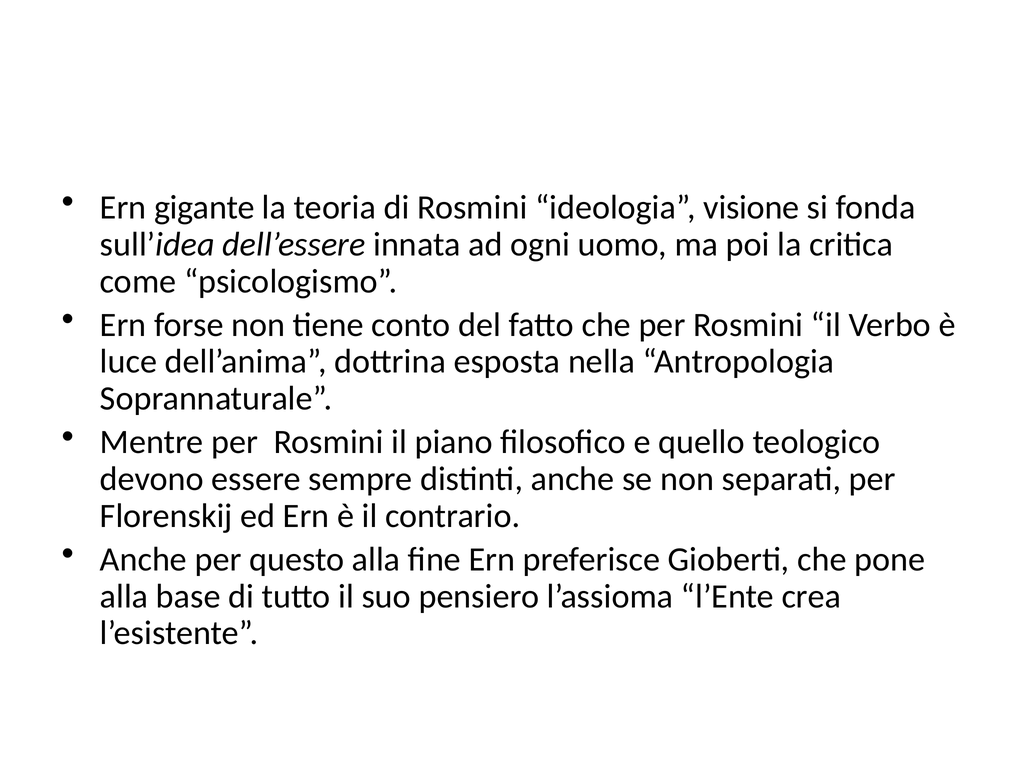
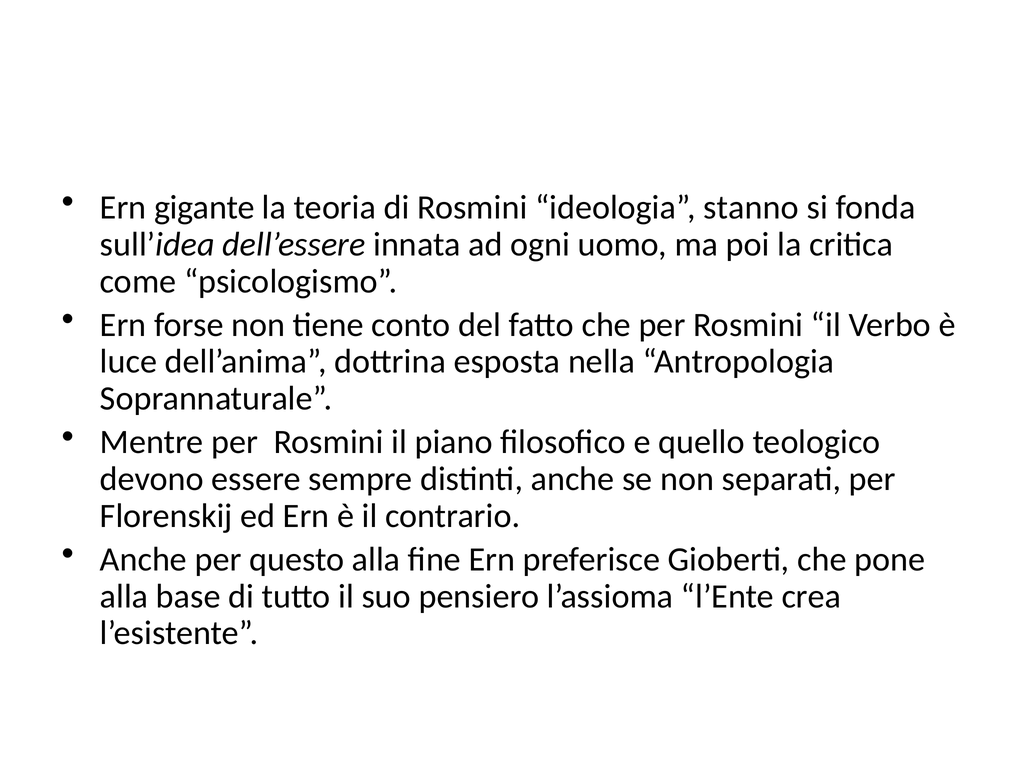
visione: visione -> stanno
